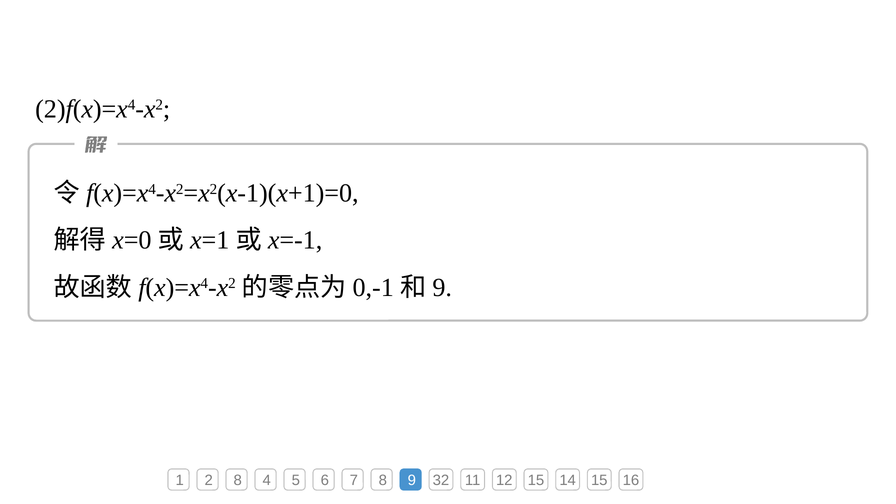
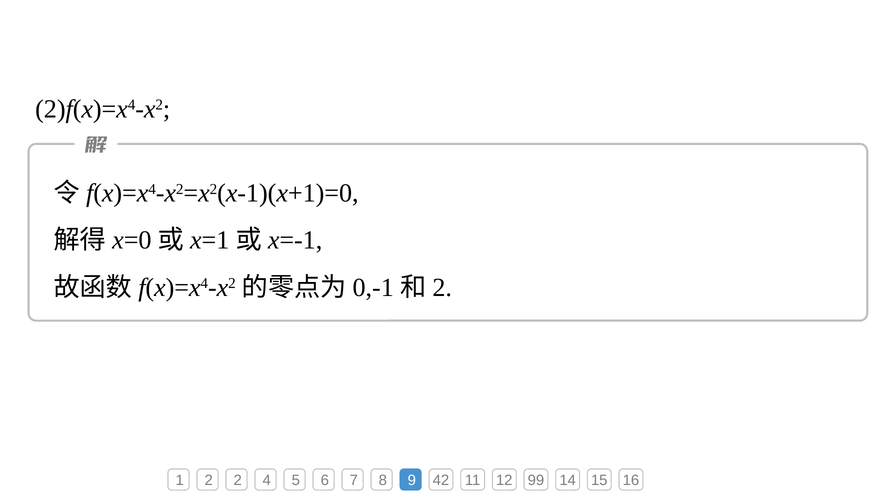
9 at (442, 287): 9 -> 2
2 8: 8 -> 2
32: 32 -> 42
12 15: 15 -> 99
